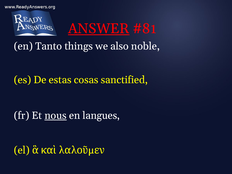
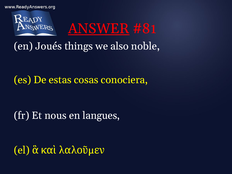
Tanto: Tanto -> Joués
sanctified: sanctified -> conociera
nous underline: present -> none
